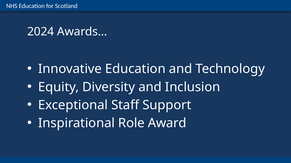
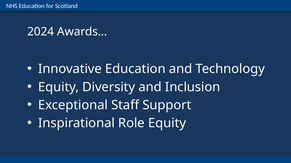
Role Award: Award -> Equity
